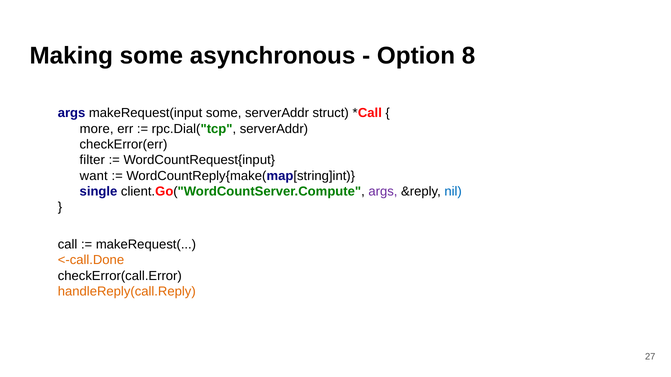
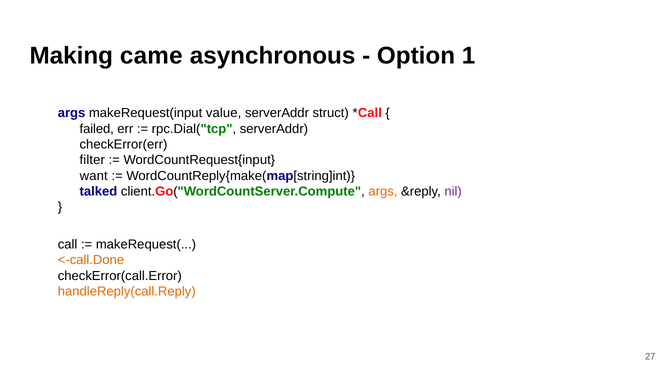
Making some: some -> came
8: 8 -> 1
makeRequest(input some: some -> value
more: more -> failed
single: single -> talked
args at (383, 192) colour: purple -> orange
nil colour: blue -> purple
